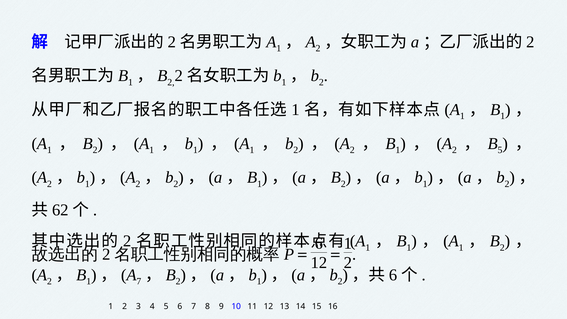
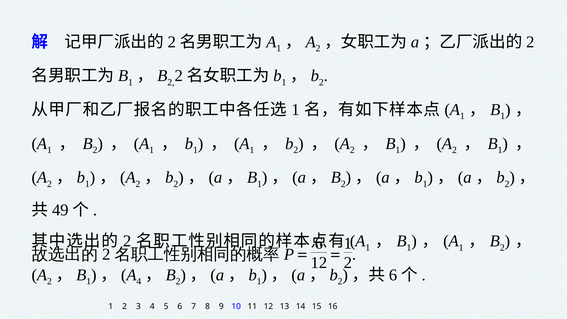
5 at (500, 150): 5 -> 1
62: 62 -> 49
7 at (139, 281): 7 -> 4
